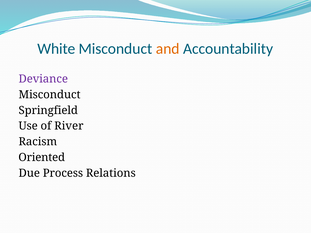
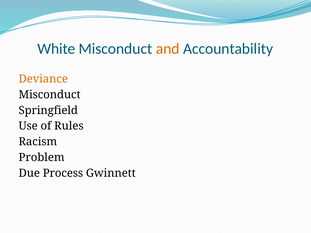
Deviance colour: purple -> orange
River: River -> Rules
Oriented: Oriented -> Problem
Relations: Relations -> Gwinnett
